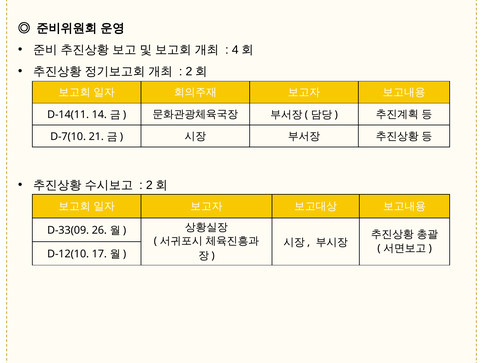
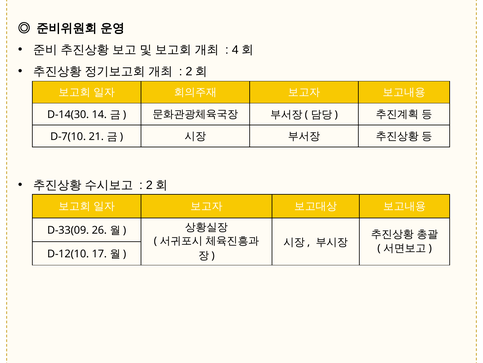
D-14(11: D-14(11 -> D-14(30
